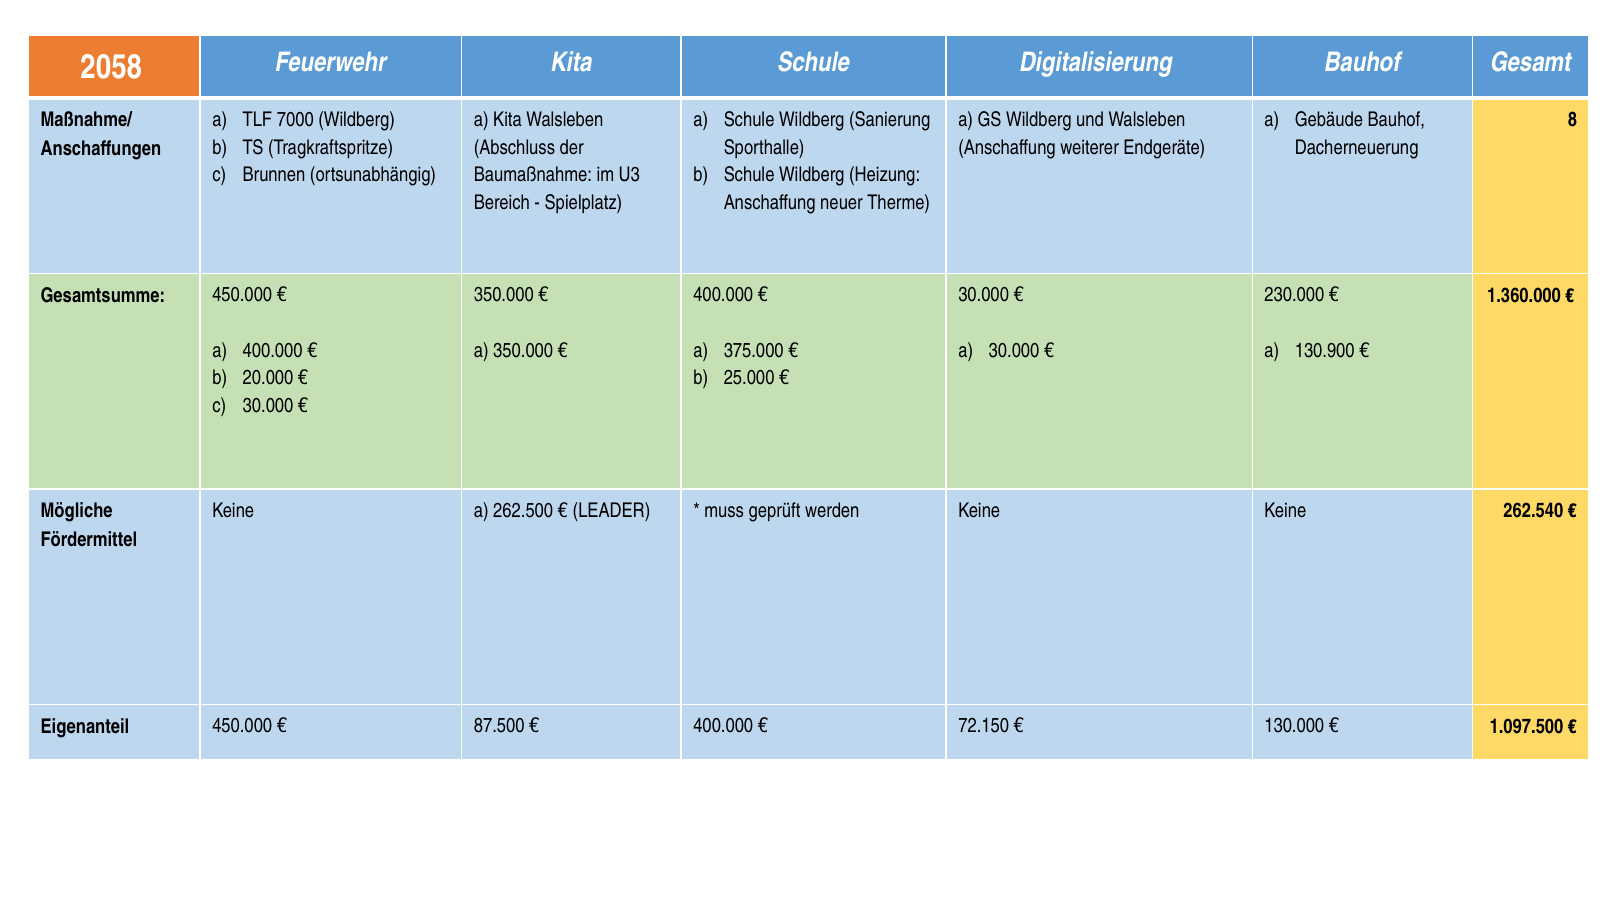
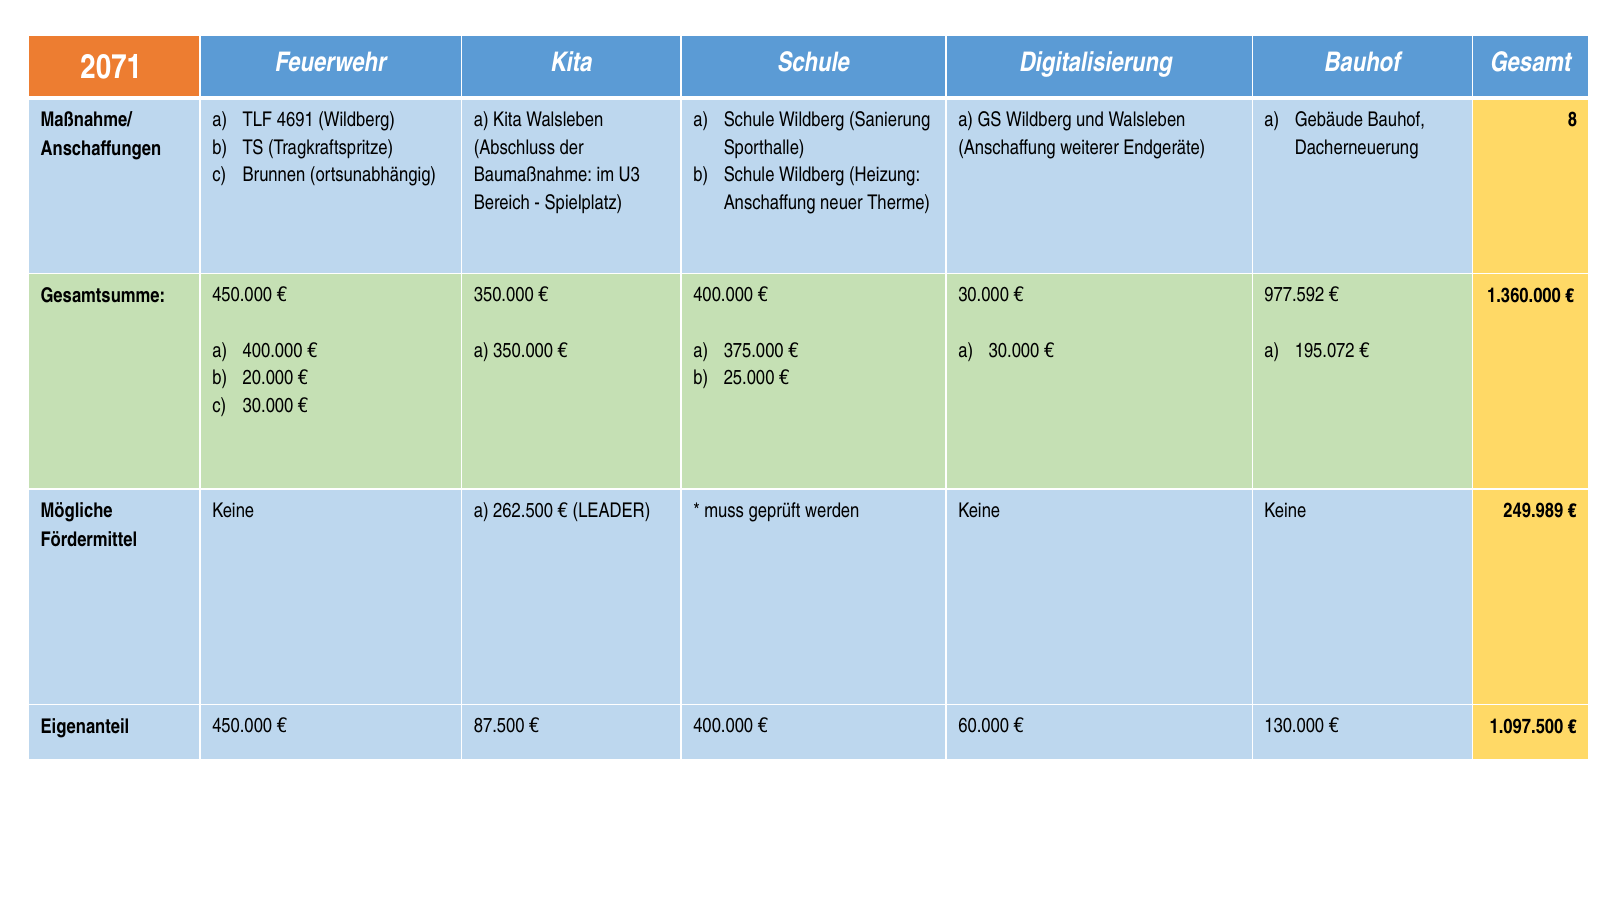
2058: 2058 -> 2071
7000: 7000 -> 4691
230.000: 230.000 -> 977.592
130.900: 130.900 -> 195.072
262.540: 262.540 -> 249.989
72.150: 72.150 -> 60.000
